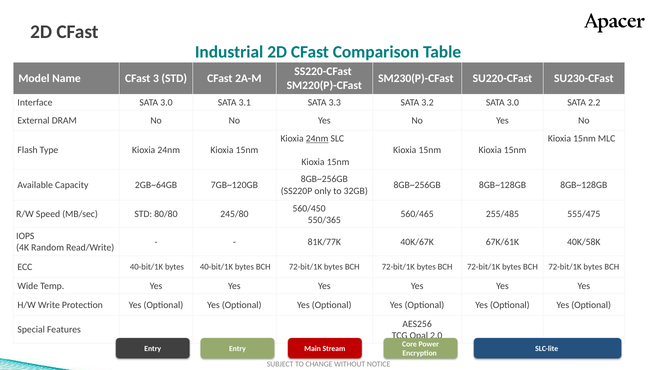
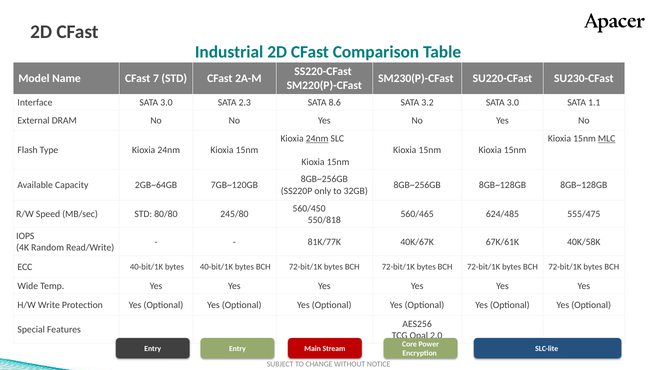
3: 3 -> 7
3.1: 3.1 -> 2.3
3.3: 3.3 -> 8.6
2.2: 2.2 -> 1.1
MLC underline: none -> present
255/485: 255/485 -> 624/485
550/365: 550/365 -> 550/818
